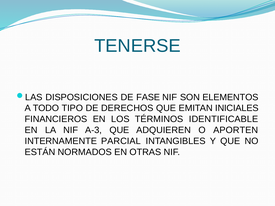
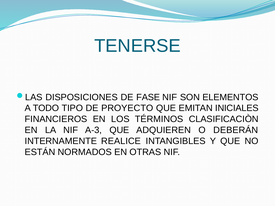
DERECHOS: DERECHOS -> PROYECTO
IDENTIFICABLE: IDENTIFICABLE -> CLASIFICACIÒN
APORTEN: APORTEN -> DEBERÁN
PARCIAL: PARCIAL -> REALICE
